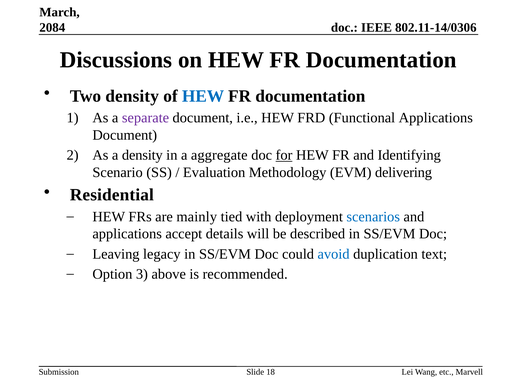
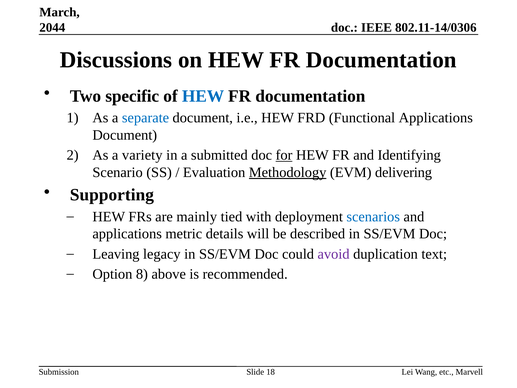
2084: 2084 -> 2044
Two density: density -> specific
separate colour: purple -> blue
a density: density -> variety
aggregate: aggregate -> submitted
Methodology underline: none -> present
Residential: Residential -> Supporting
accept: accept -> metric
avoid colour: blue -> purple
3: 3 -> 8
